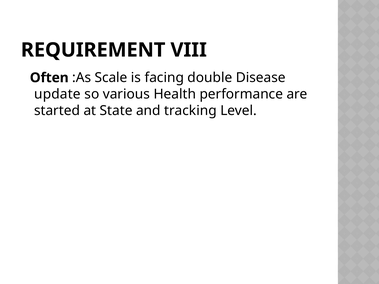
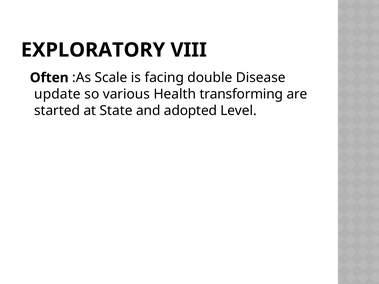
REQUIREMENT: REQUIREMENT -> EXPLORATORY
performance: performance -> transforming
tracking: tracking -> adopted
